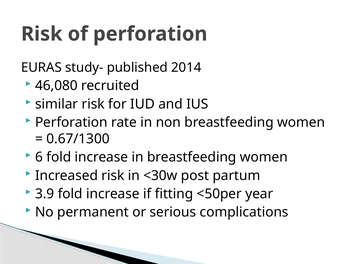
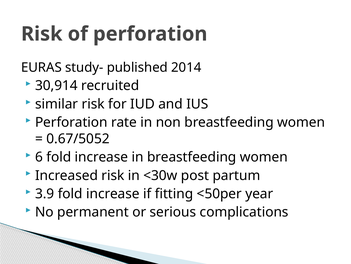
46,080: 46,080 -> 30,914
0.67/1300: 0.67/1300 -> 0.67/5052
